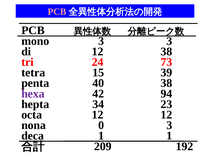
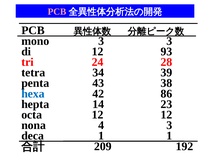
12 38: 38 -> 93
73: 73 -> 28
15: 15 -> 34
40: 40 -> 43
hexa colour: purple -> blue
94: 94 -> 86
34: 34 -> 14
0: 0 -> 4
